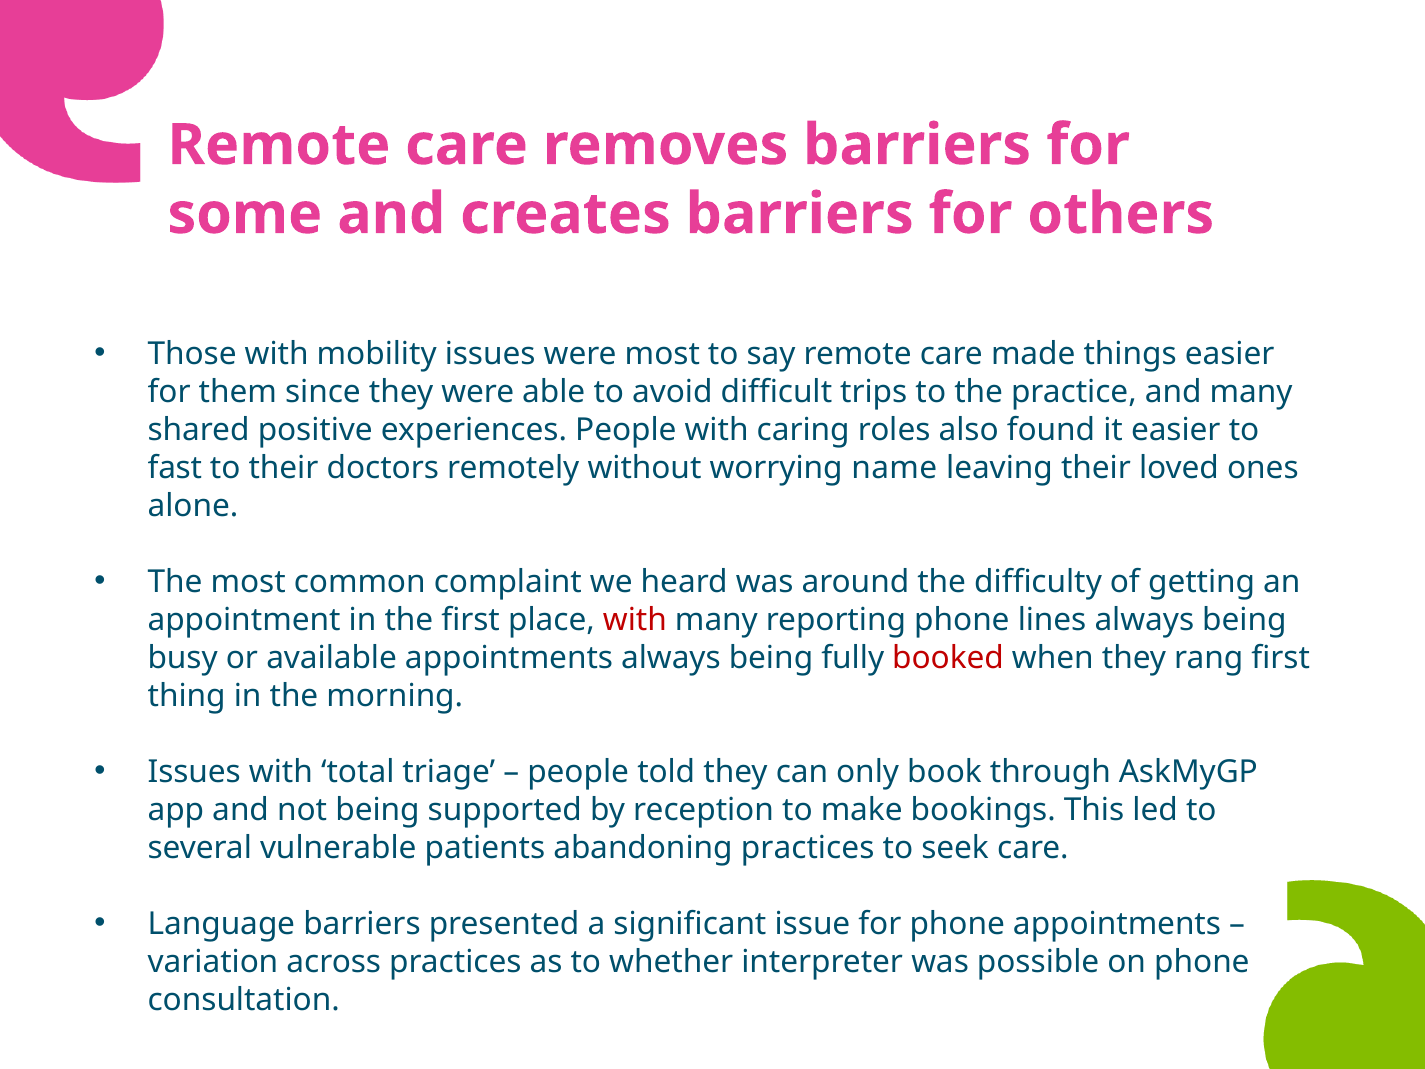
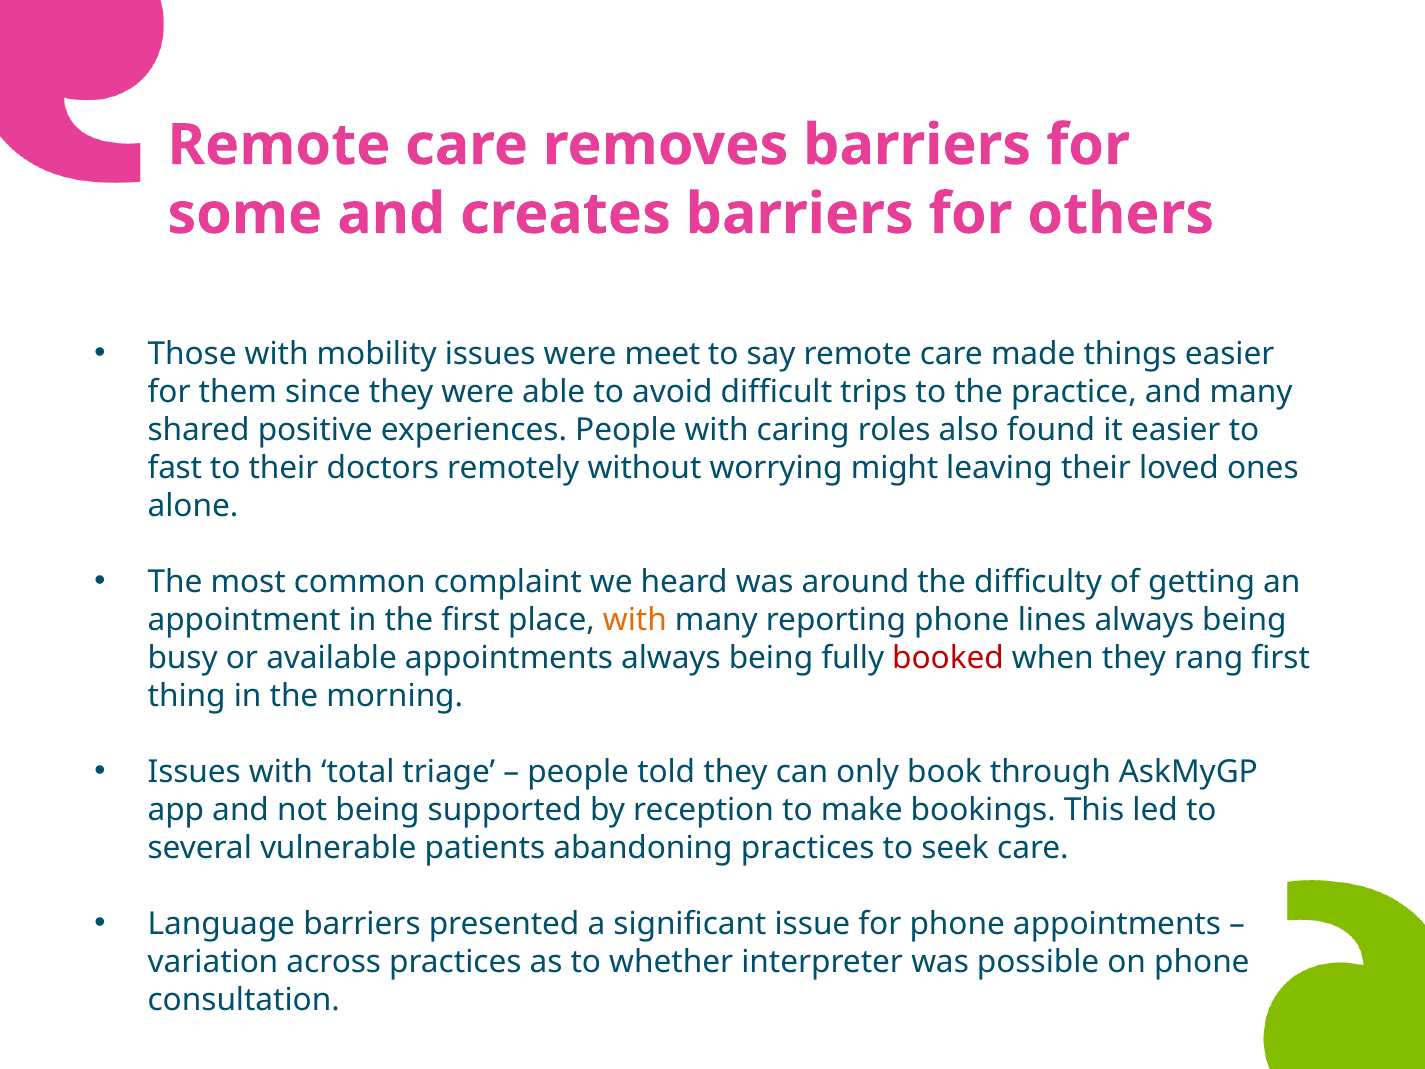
were most: most -> meet
name: name -> might
with at (635, 620) colour: red -> orange
